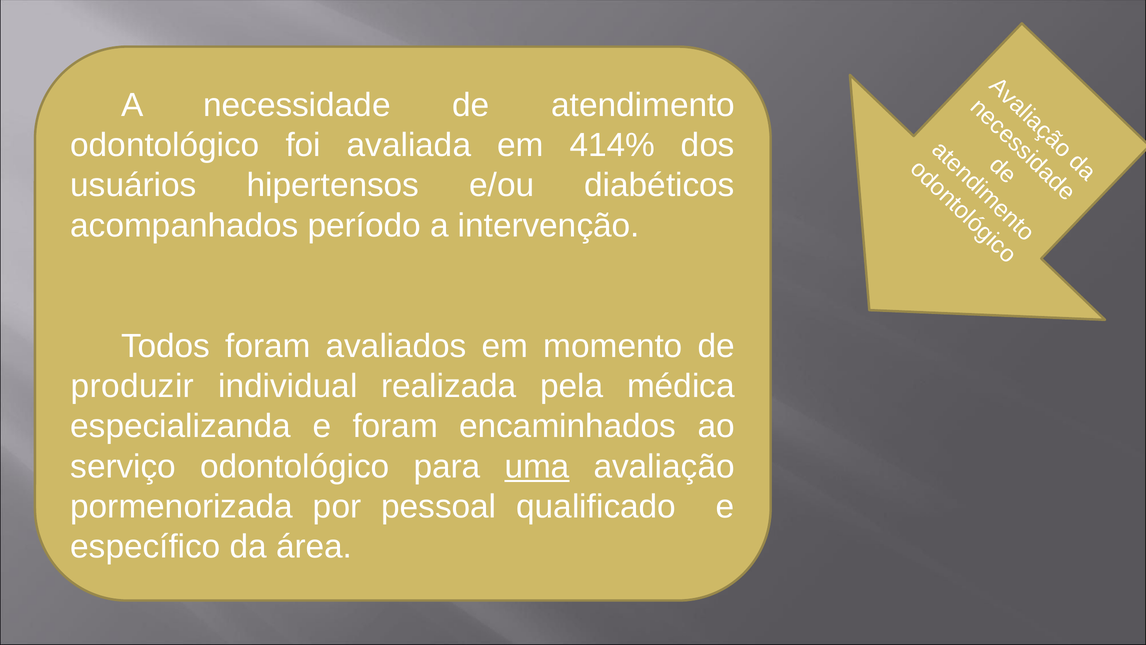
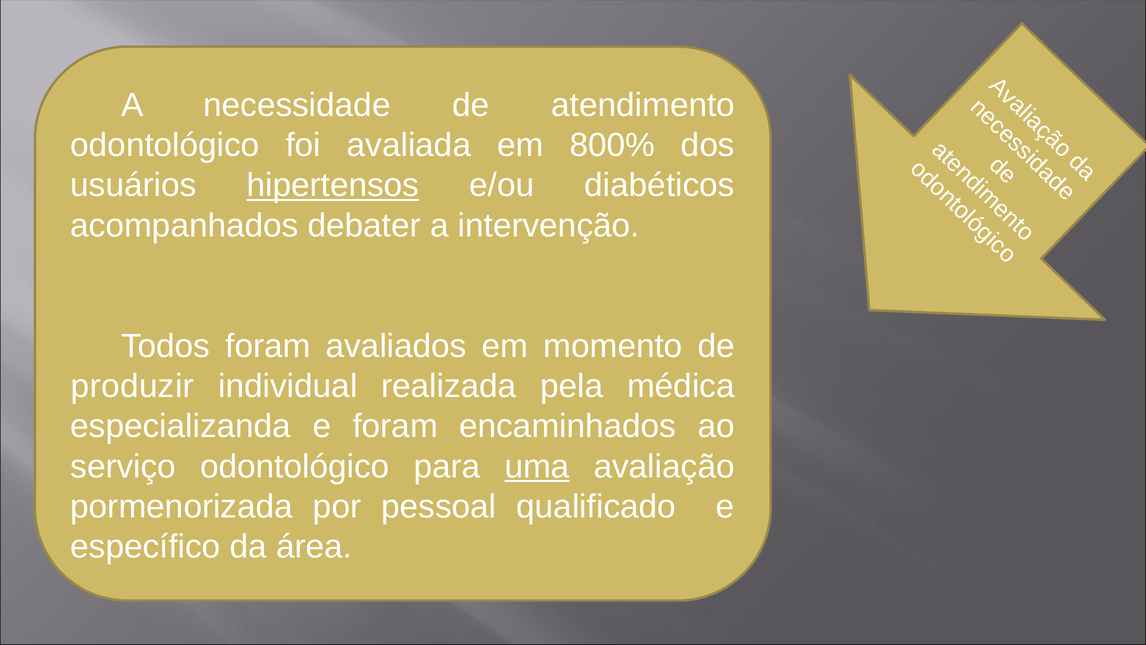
414%: 414% -> 800%
hipertensos underline: none -> present
período: período -> debater
